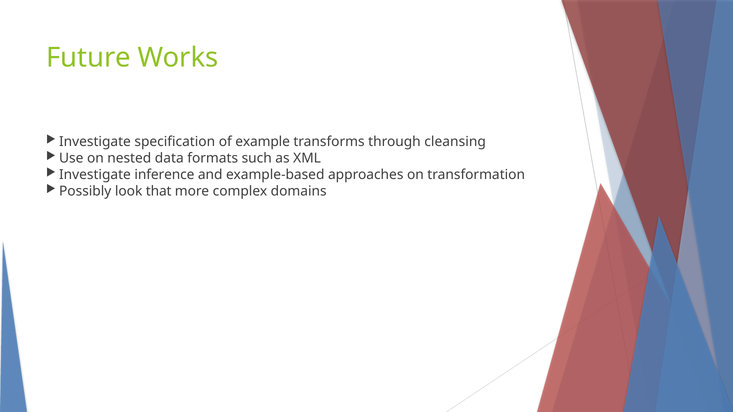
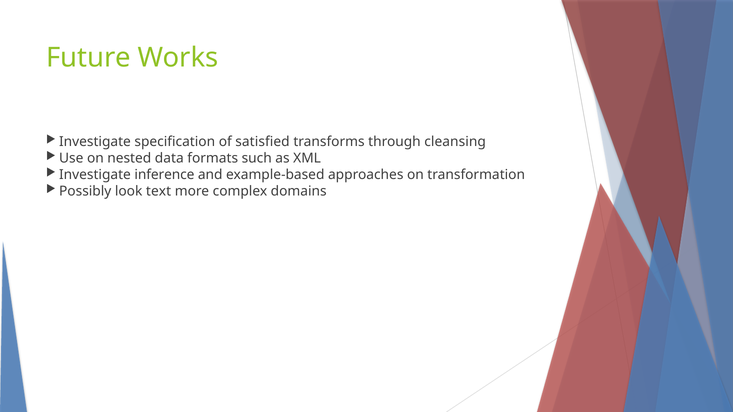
example: example -> satisfied
that: that -> text
